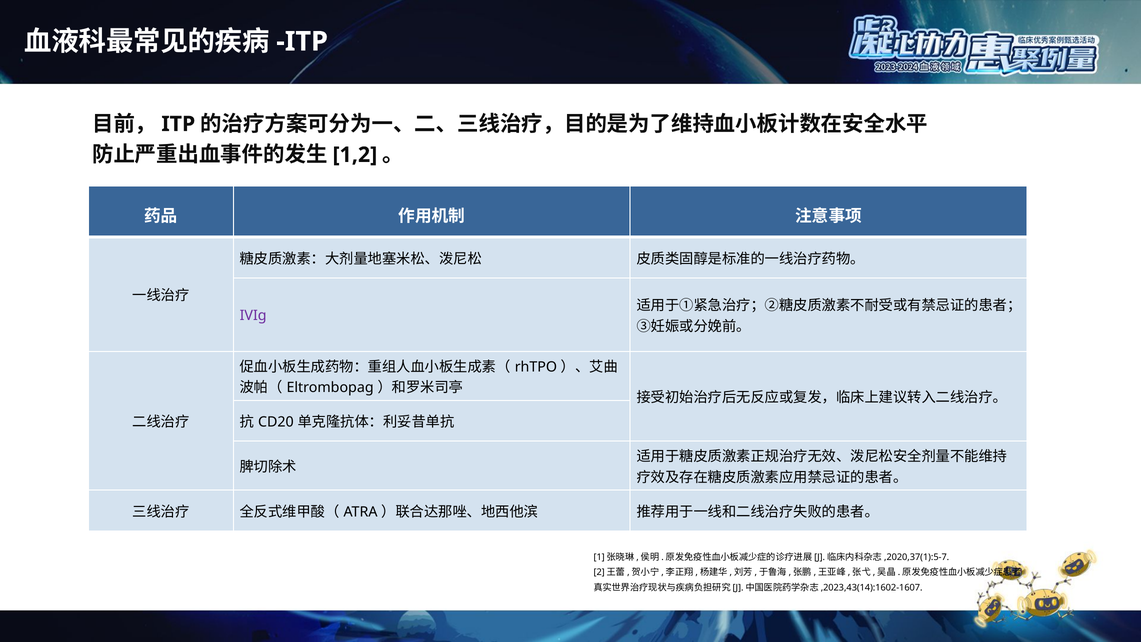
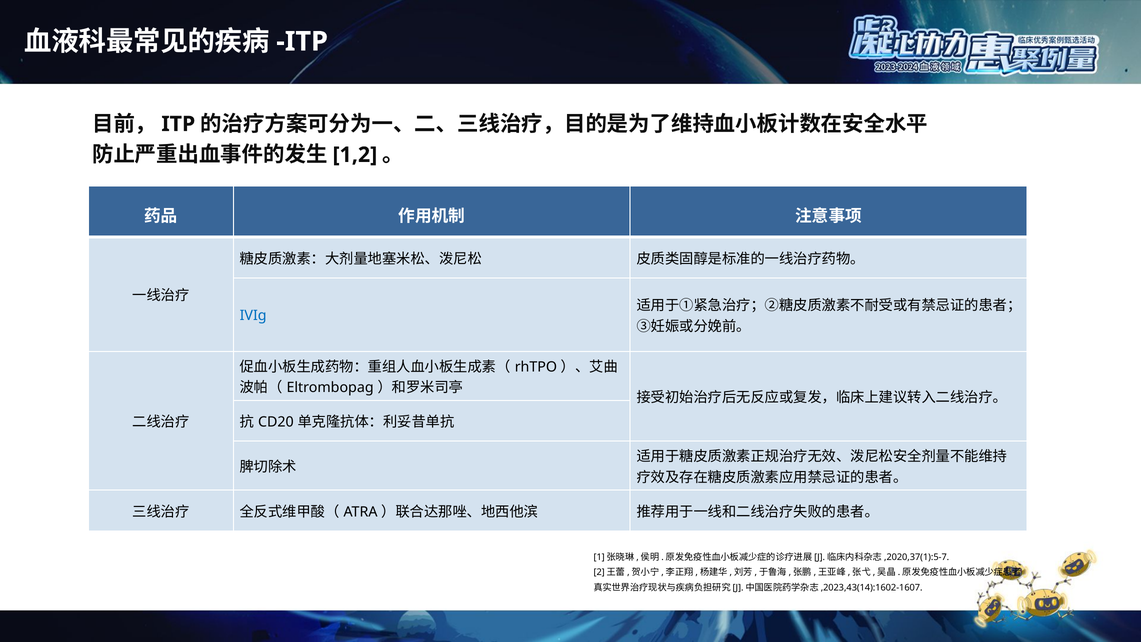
IVIg colour: purple -> blue
